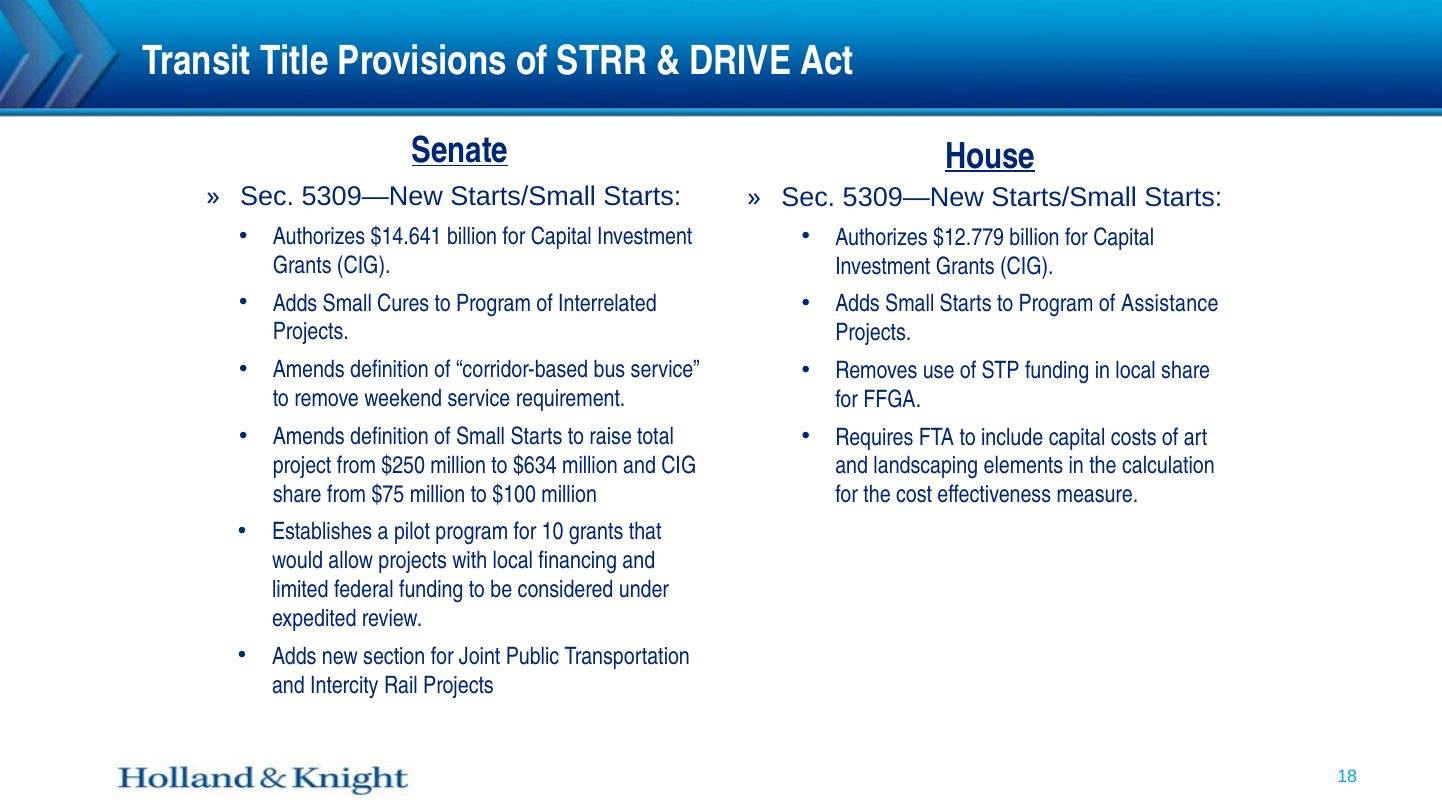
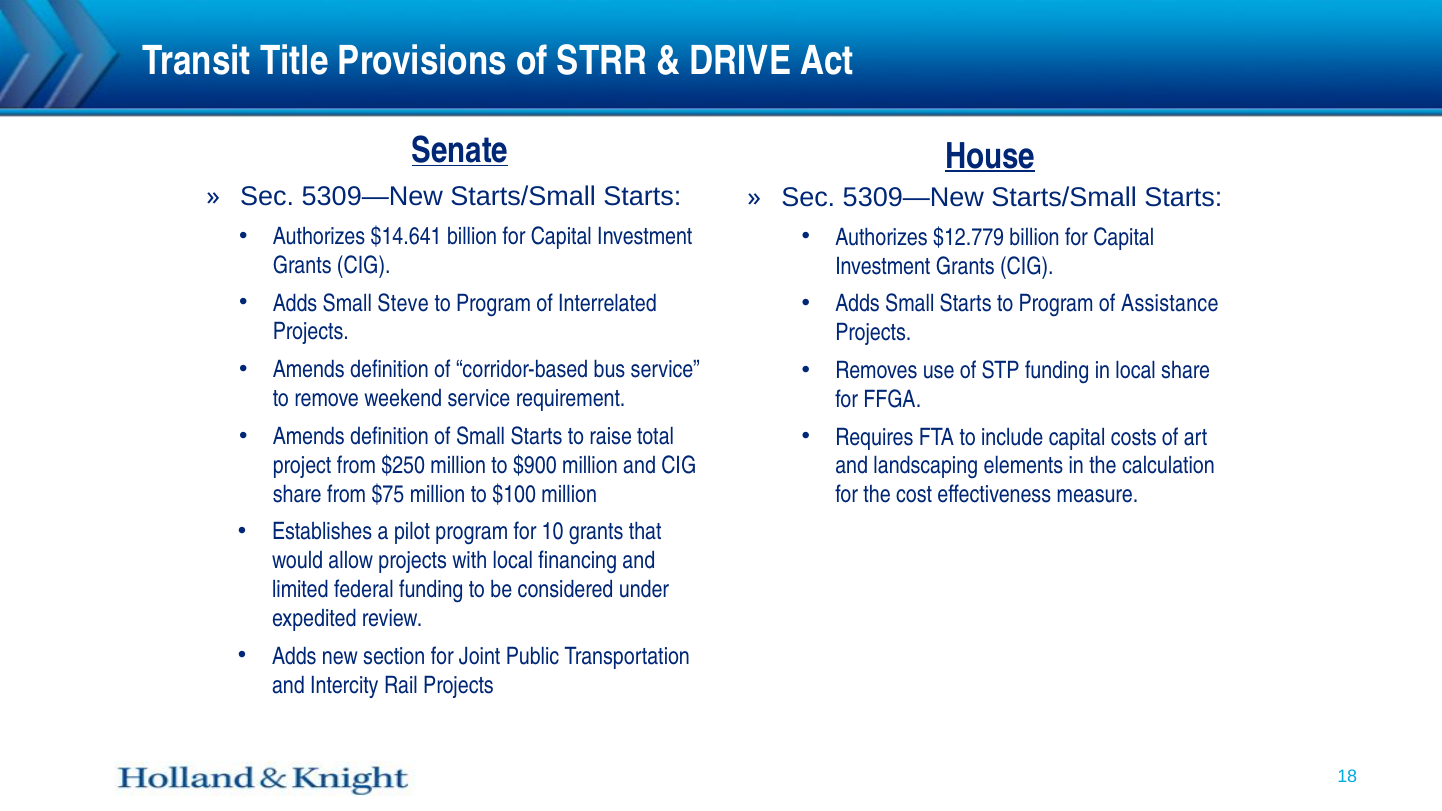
Cures: Cures -> Steve
$634: $634 -> $900
